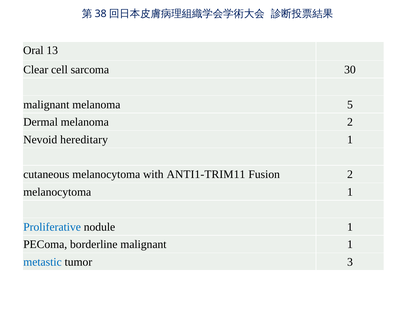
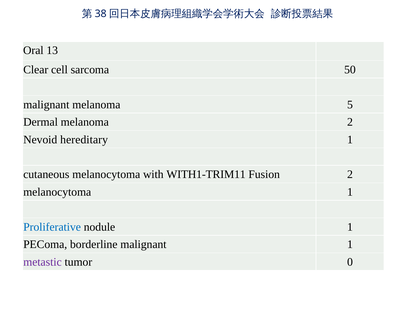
30: 30 -> 50
ANTI1-TRIM11: ANTI1-TRIM11 -> WITH1-TRIM11
metastic colour: blue -> purple
3: 3 -> 0
